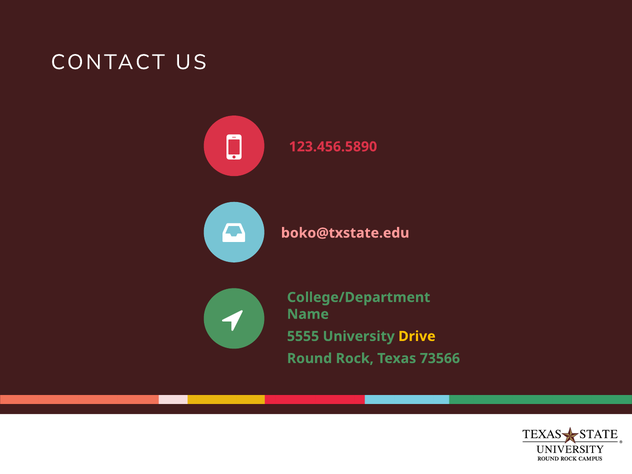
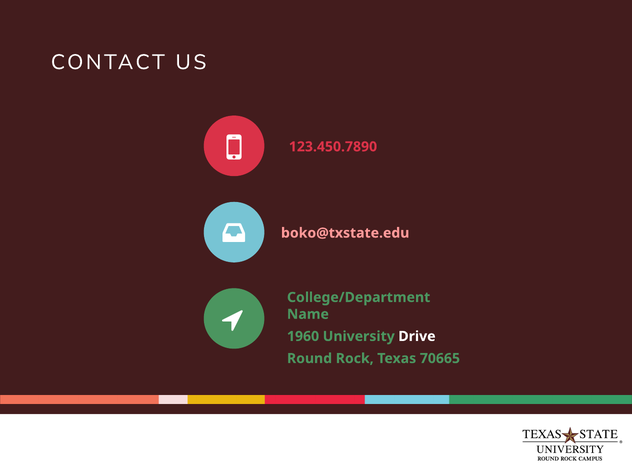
123.456.5890: 123.456.5890 -> 123.450.7890
5555: 5555 -> 1960
Drive colour: yellow -> white
73566: 73566 -> 70665
